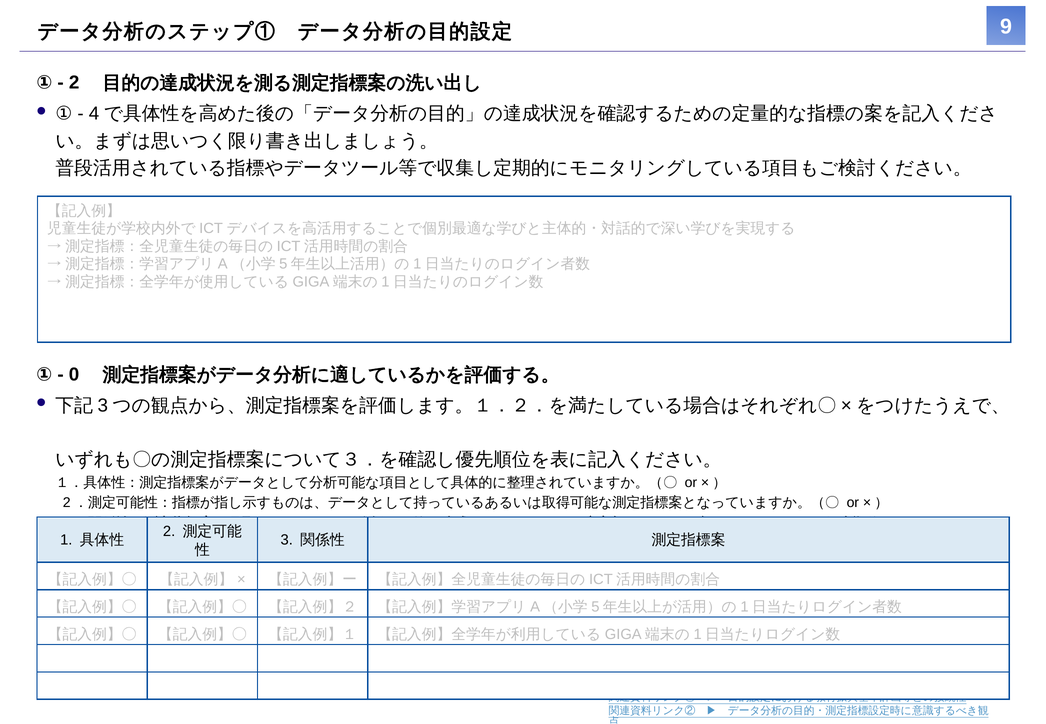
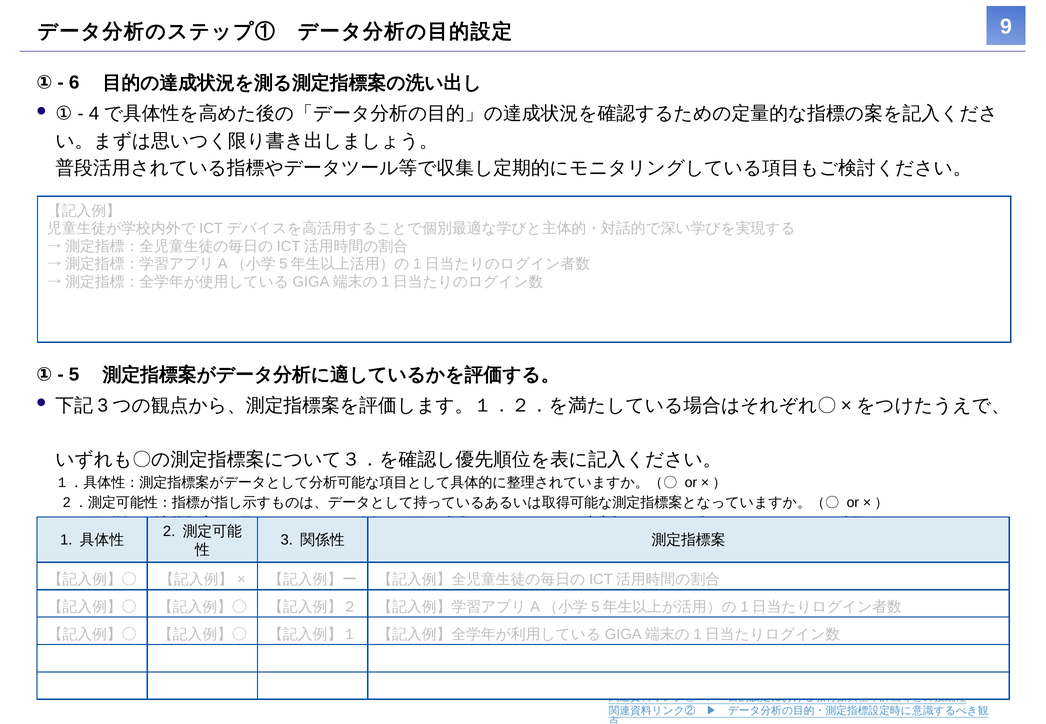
2 at (74, 83): 2 -> 6
0: 0 -> 5
